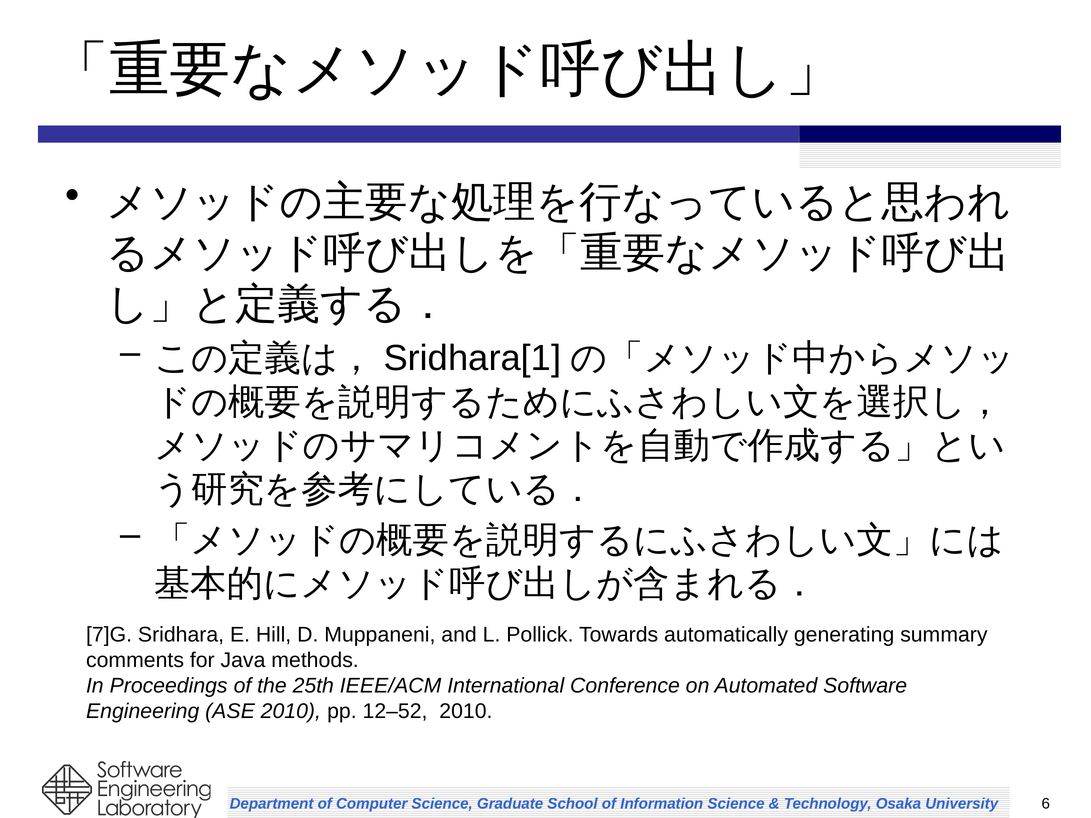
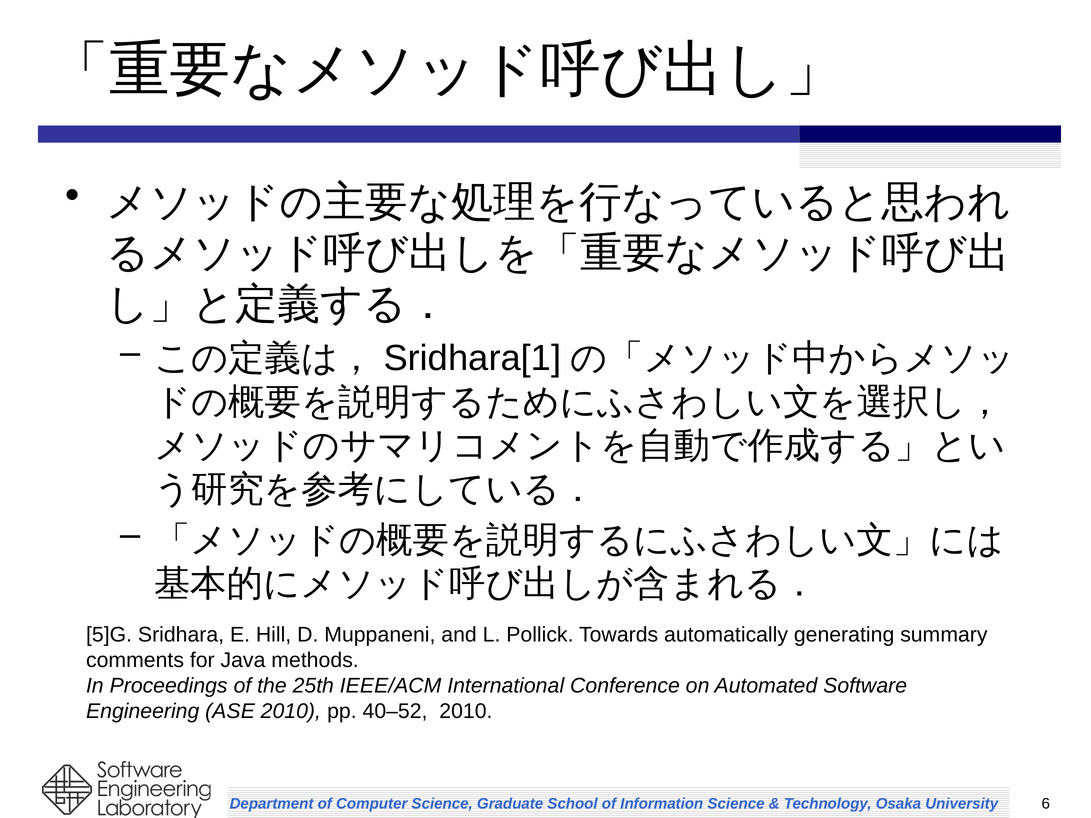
7]G: 7]G -> 5]G
12–52: 12–52 -> 40–52
